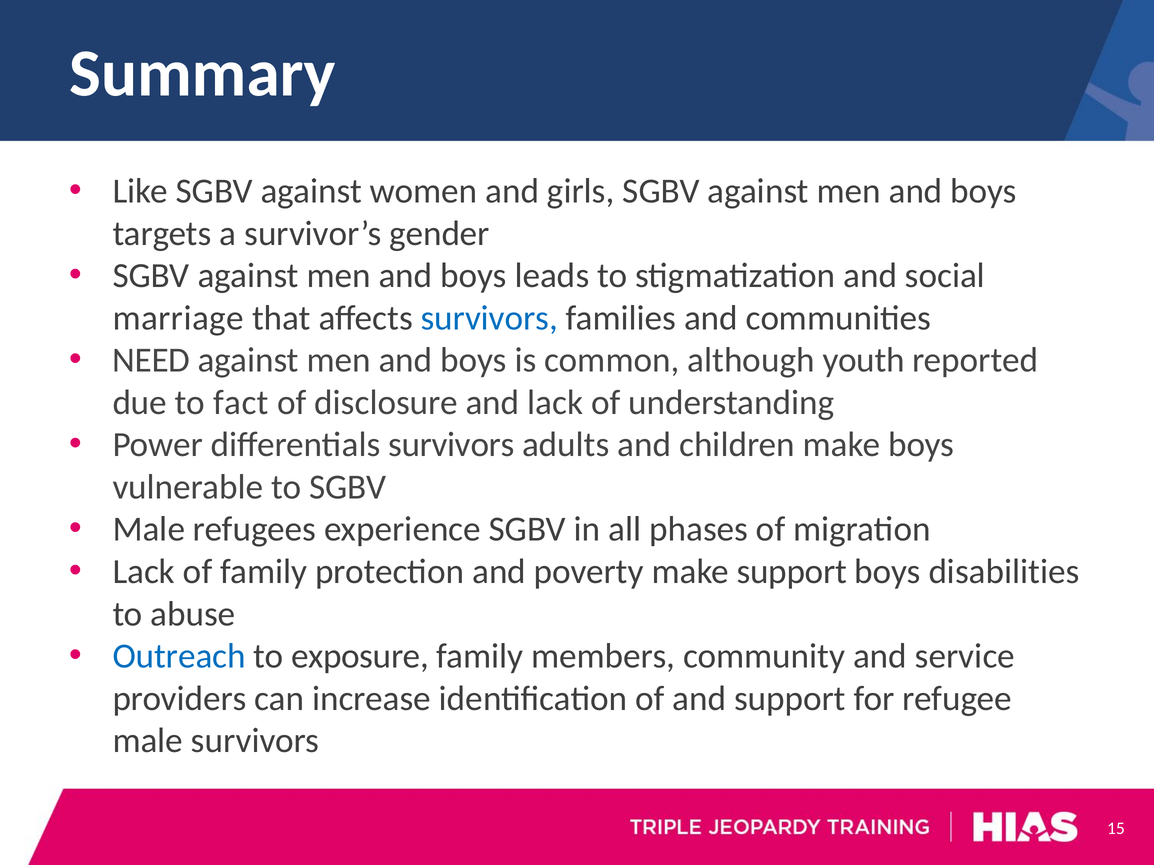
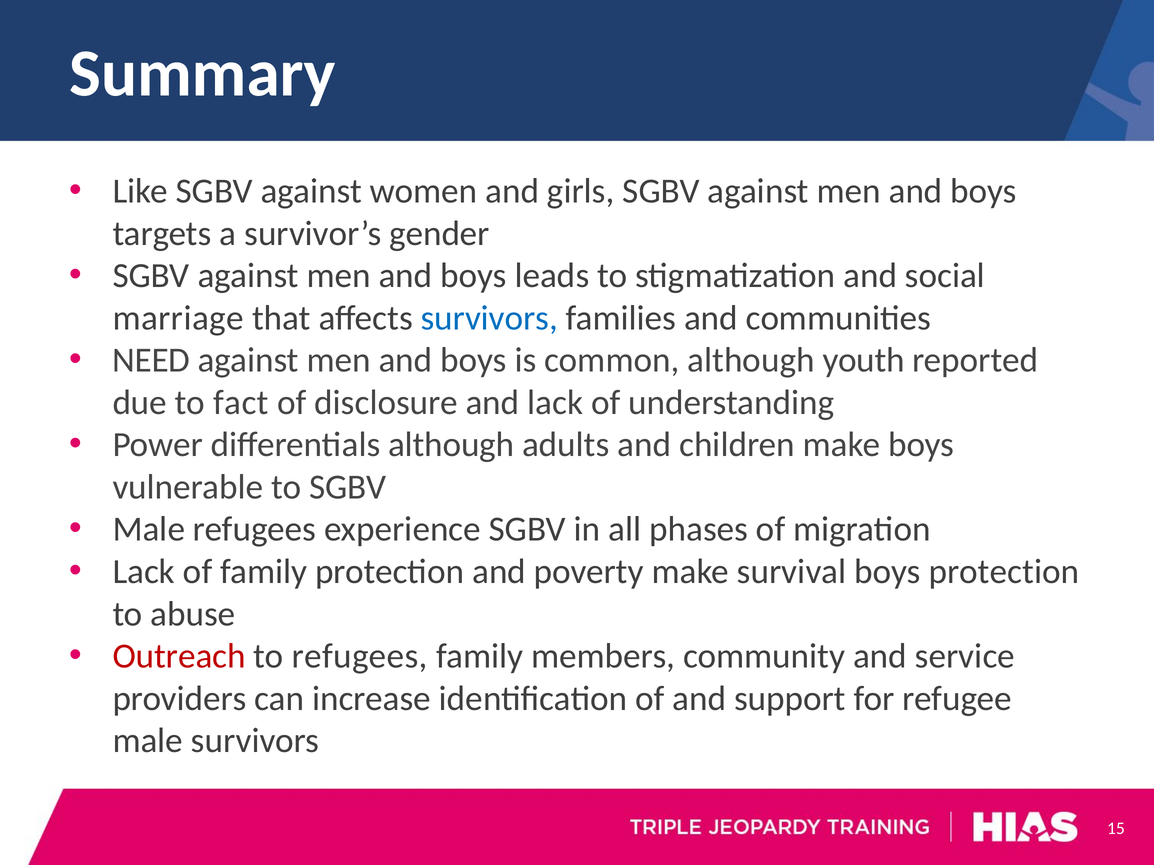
differentials survivors: survivors -> although
make support: support -> survival
boys disabilities: disabilities -> protection
Outreach colour: blue -> red
to exposure: exposure -> refugees
